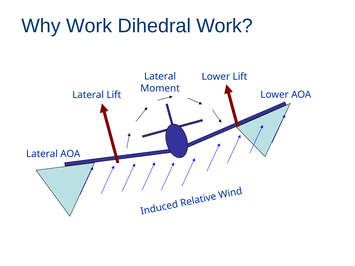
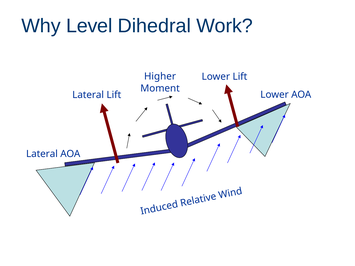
Why Work: Work -> Level
Lateral at (160, 77): Lateral -> Higher
